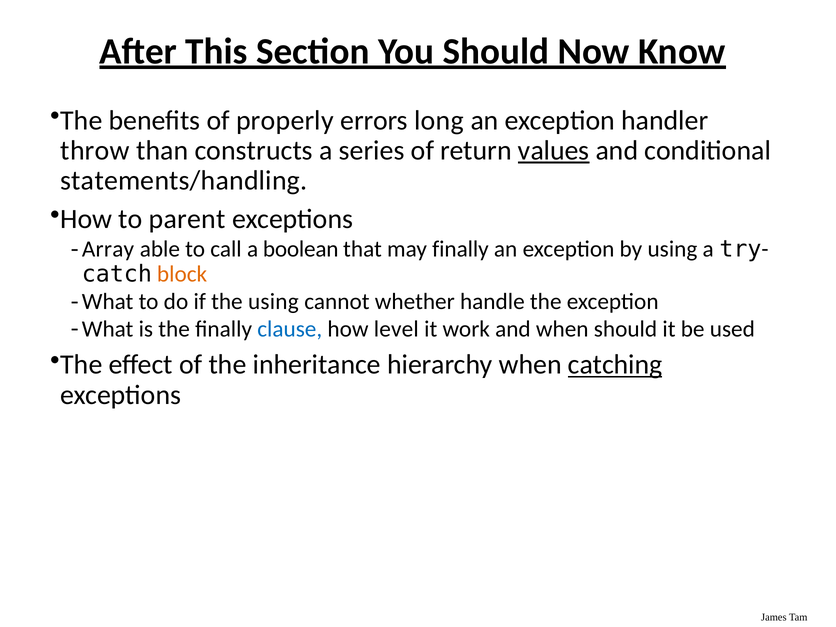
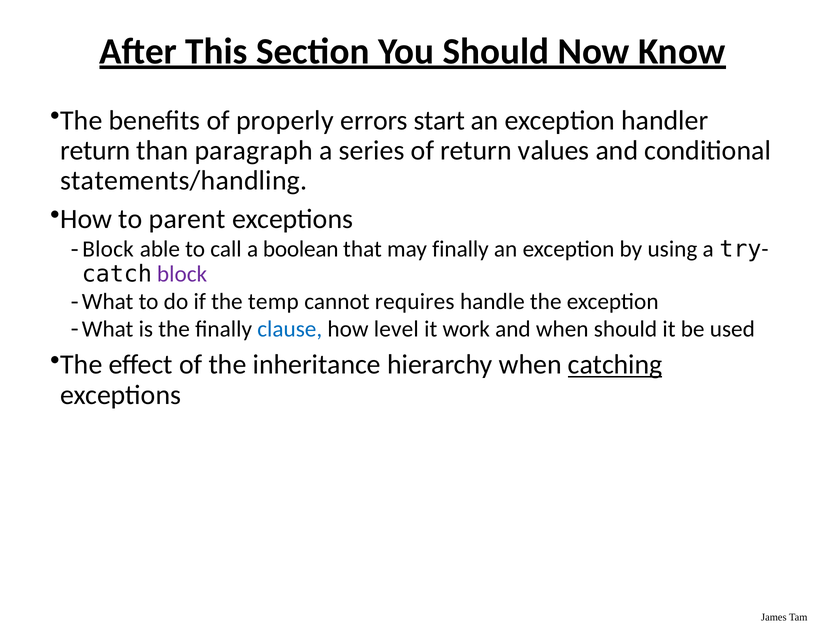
long: long -> start
throw at (95, 150): throw -> return
constructs: constructs -> paragraph
values underline: present -> none
Array at (108, 249): Array -> Block
block at (182, 274) colour: orange -> purple
the using: using -> temp
whether: whether -> requires
